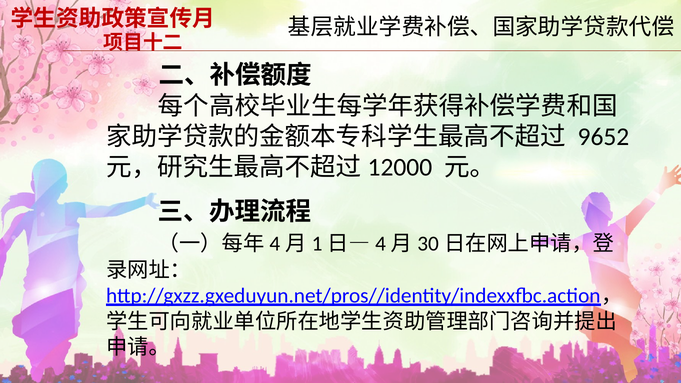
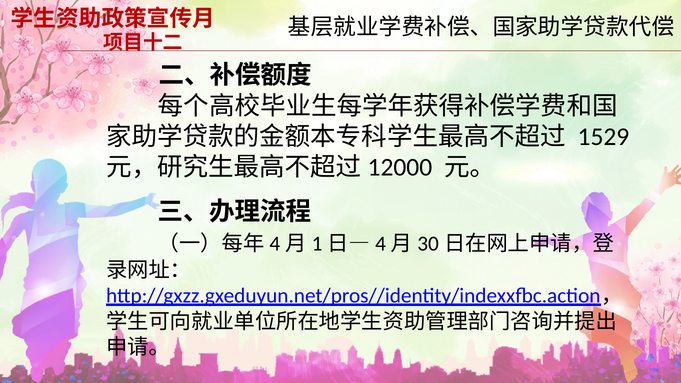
9652: 9652 -> 1529
